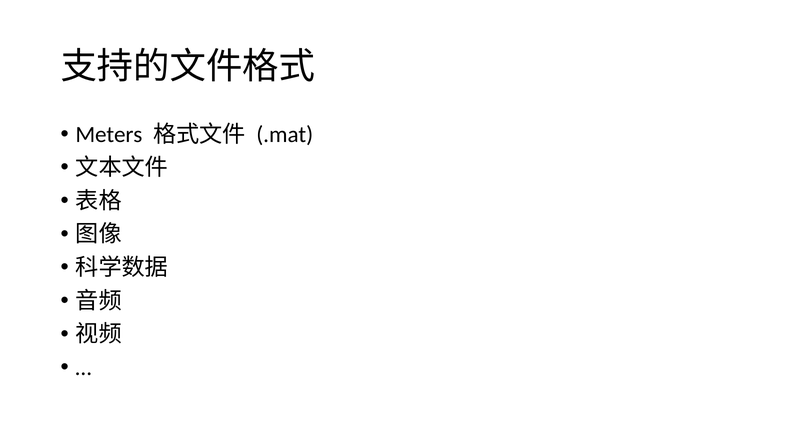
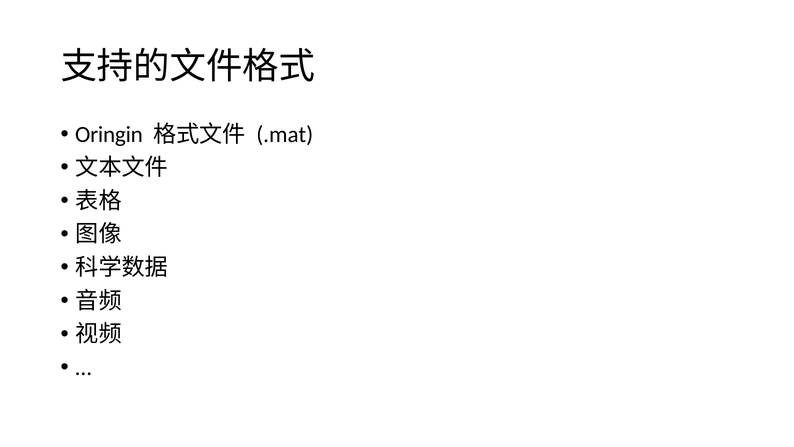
Meters: Meters -> Oringin
